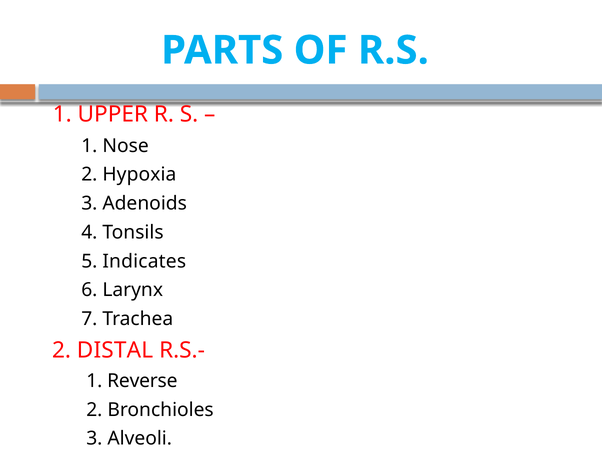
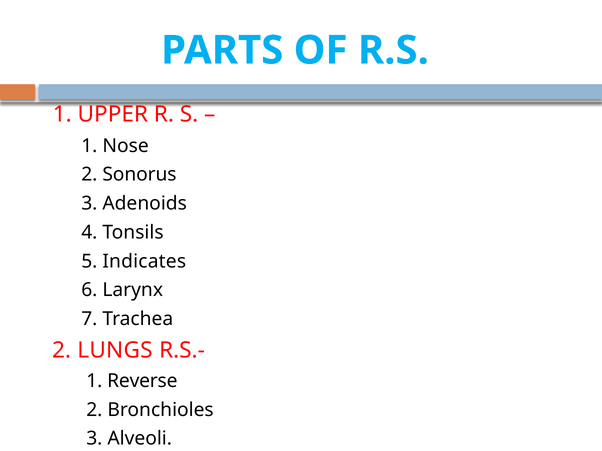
Hypoxia: Hypoxia -> Sonorus
DISTAL: DISTAL -> LUNGS
